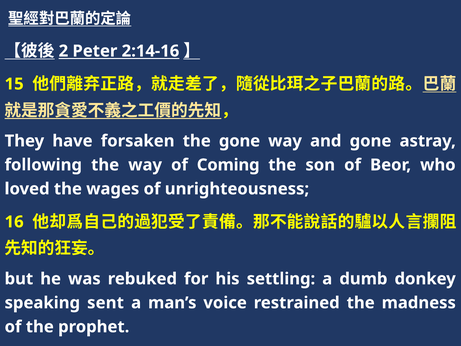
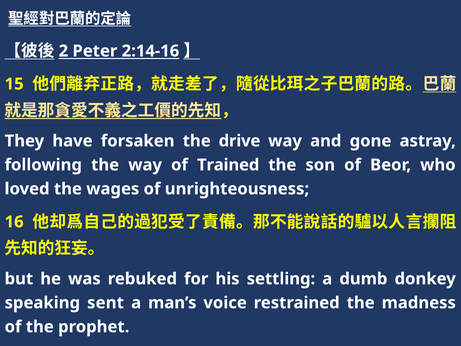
the gone: gone -> drive
Coming: Coming -> Trained
